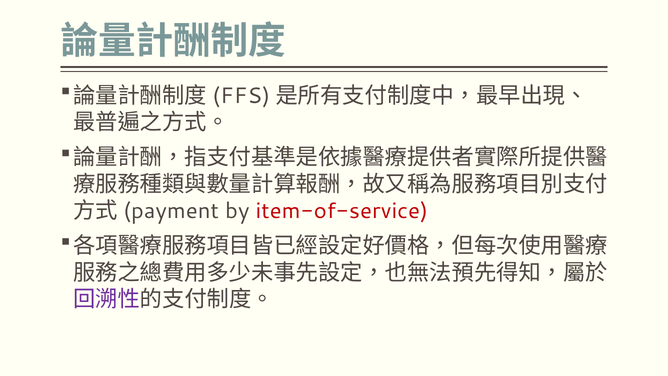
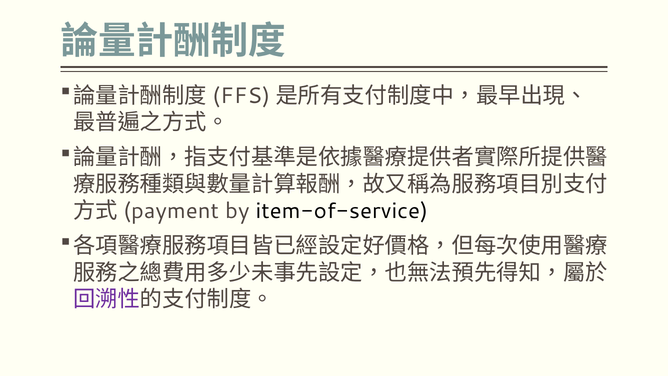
item-of-service colour: red -> black
